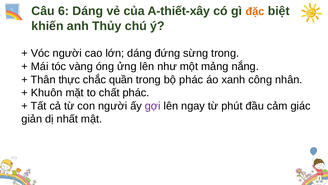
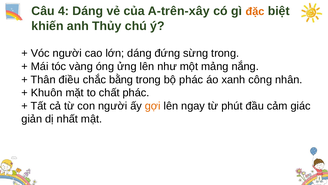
6: 6 -> 4
A-thiết-xây: A-thiết-xây -> A-trên-xây
thực: thực -> điều
quần: quần -> bằng
gợi colour: purple -> orange
